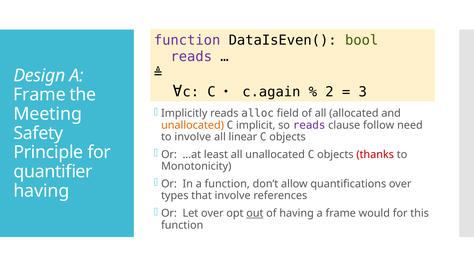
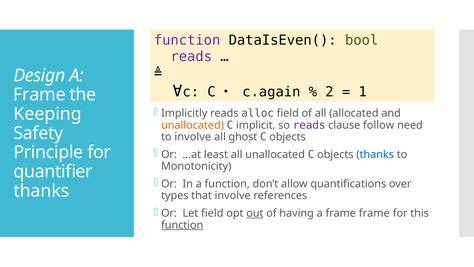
3: 3 -> 1
Meeting: Meeting -> Keeping
linear: linear -> ghost
thanks at (375, 154) colour: red -> blue
having at (41, 191): having -> thanks
Let over: over -> field
frame would: would -> frame
function at (182, 225) underline: none -> present
